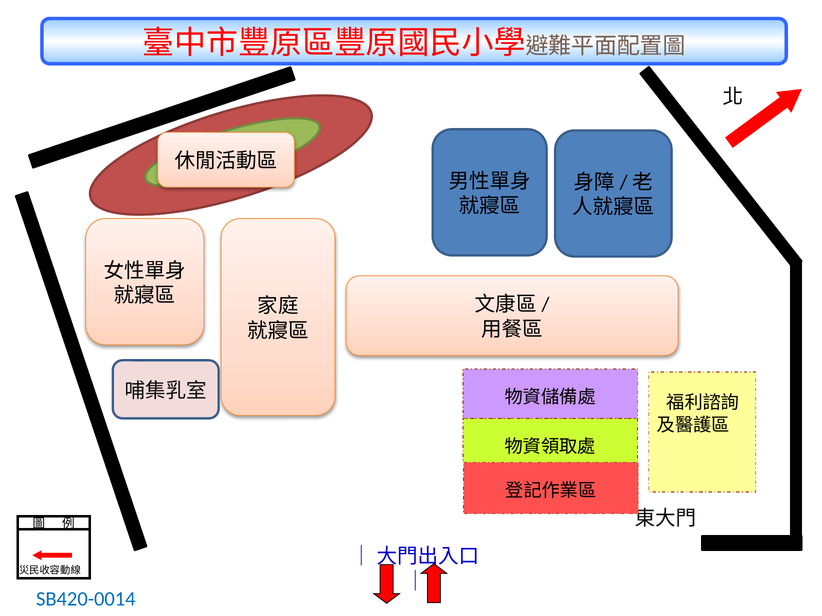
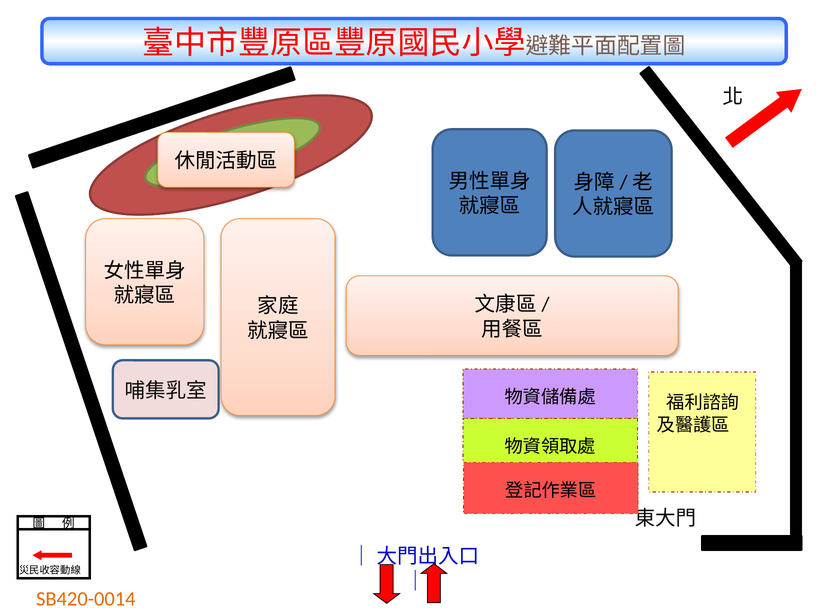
SB420-0014 colour: blue -> orange
